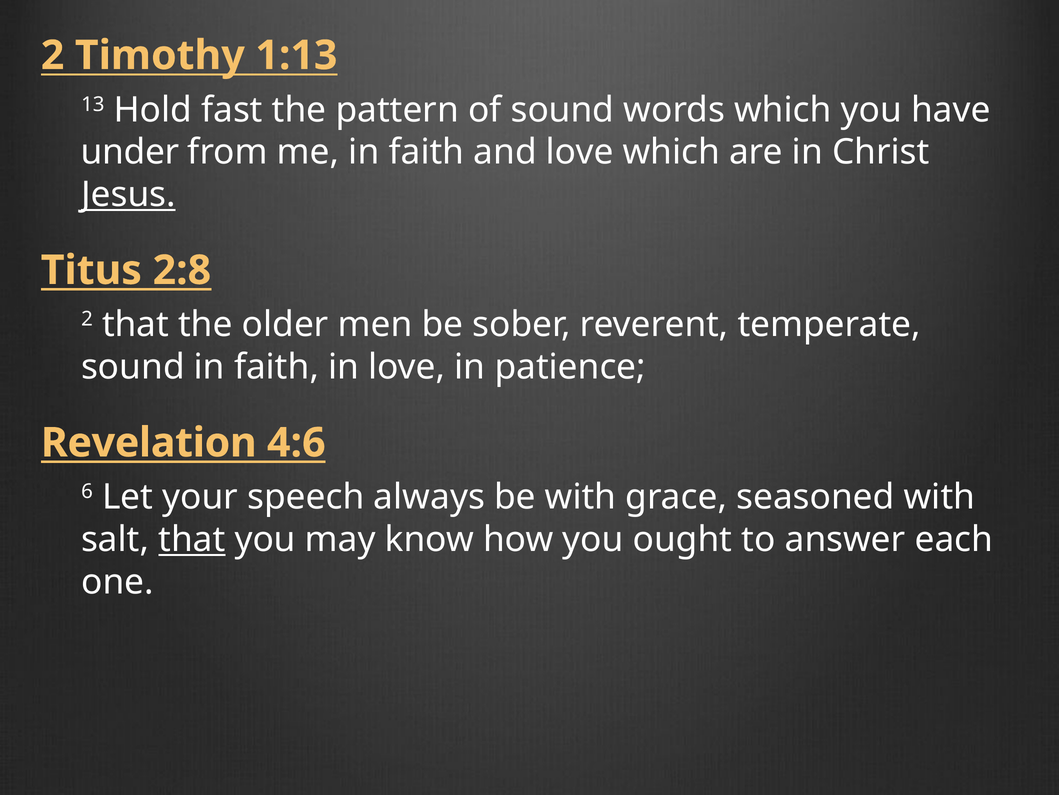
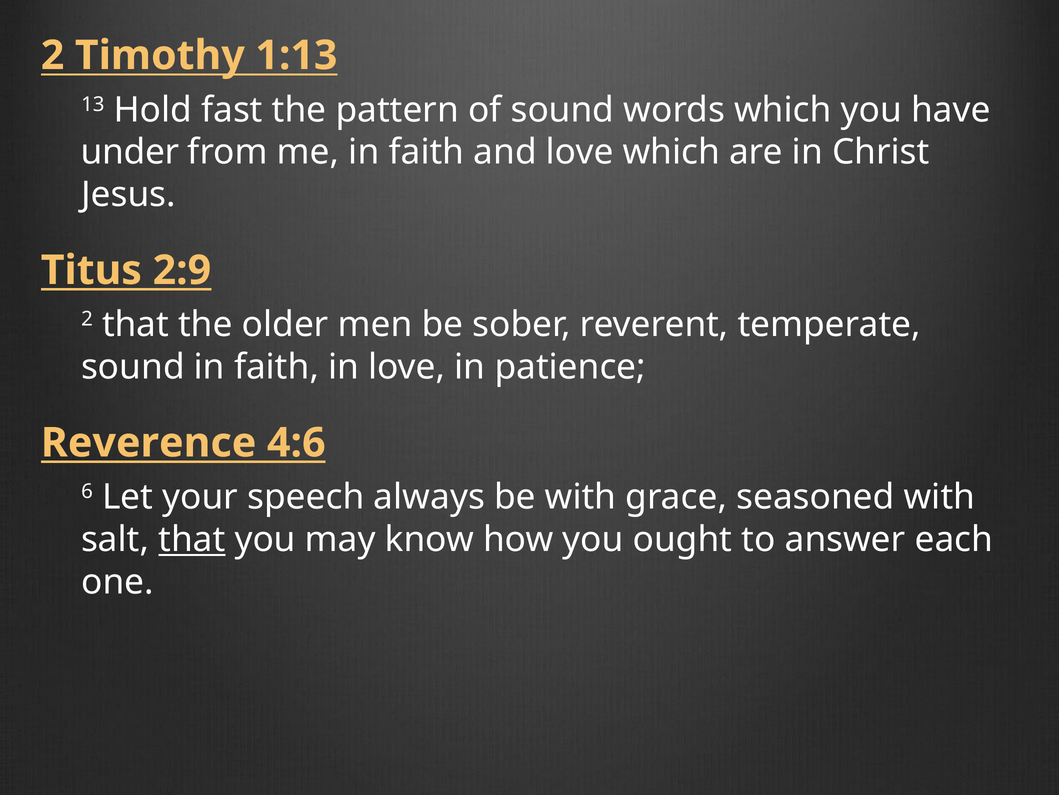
Jesus underline: present -> none
2:8: 2:8 -> 2:9
Revelation: Revelation -> Reverence
